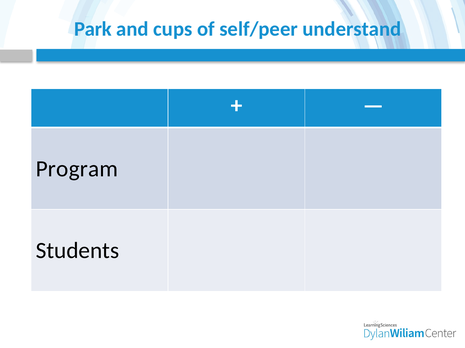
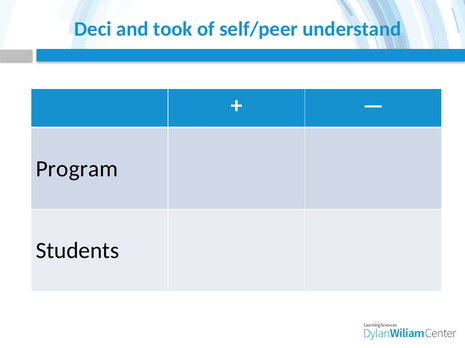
Park: Park -> Deci
cups: cups -> took
